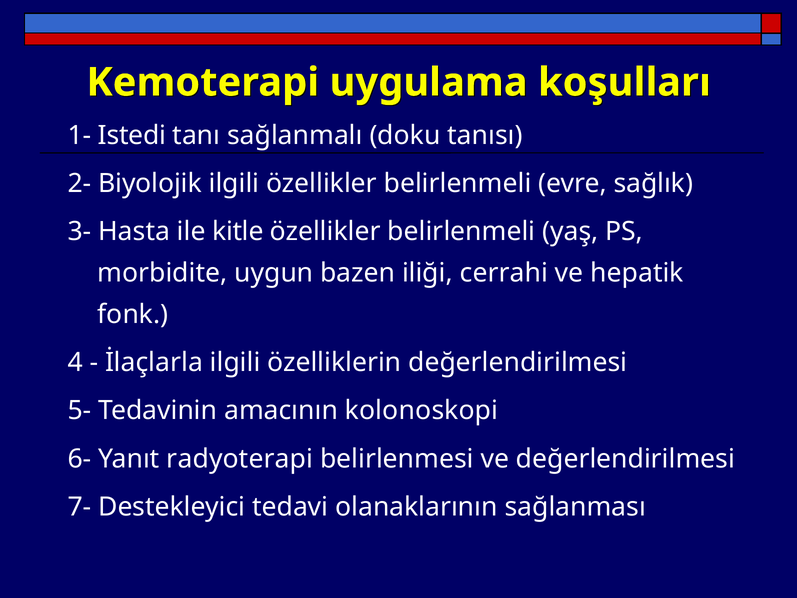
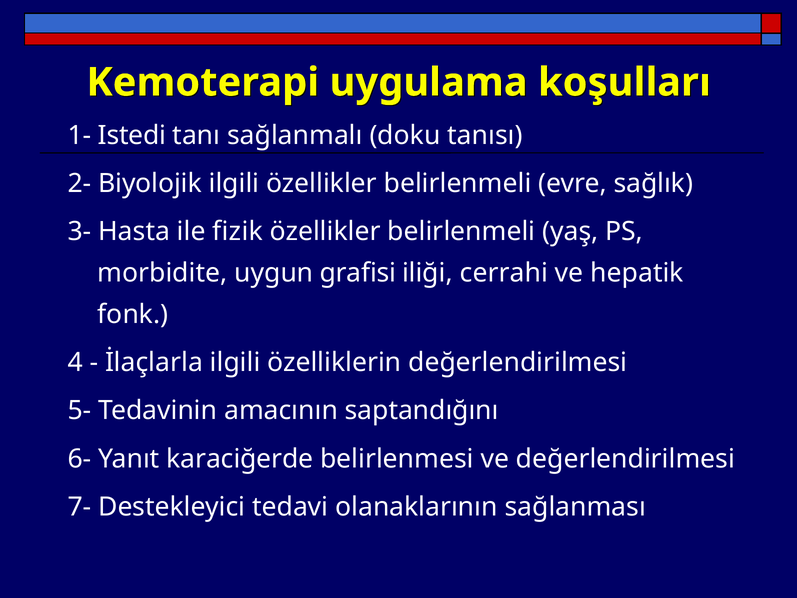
kitle: kitle -> fizik
bazen: bazen -> grafisi
kolonoskopi: kolonoskopi -> saptandığını
radyoterapi: radyoterapi -> karaciğerde
